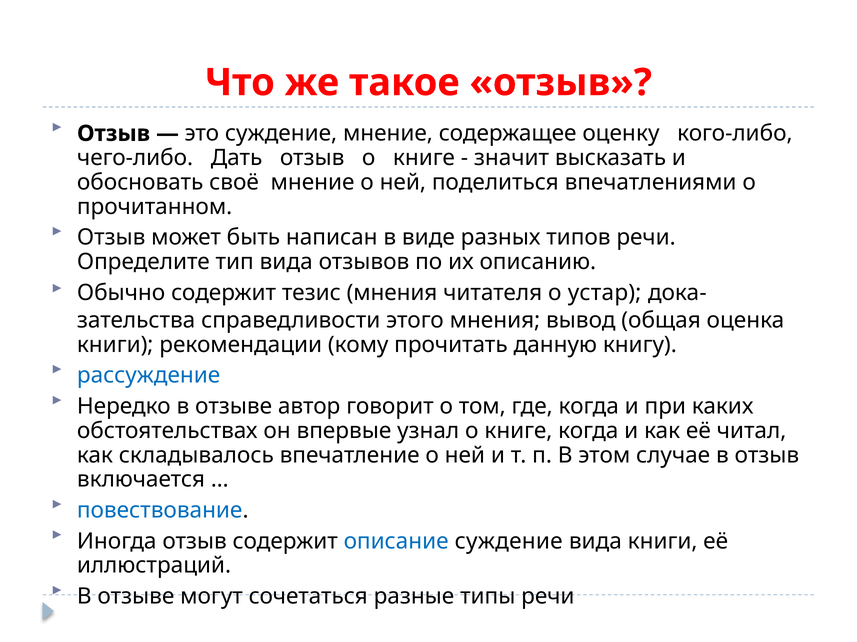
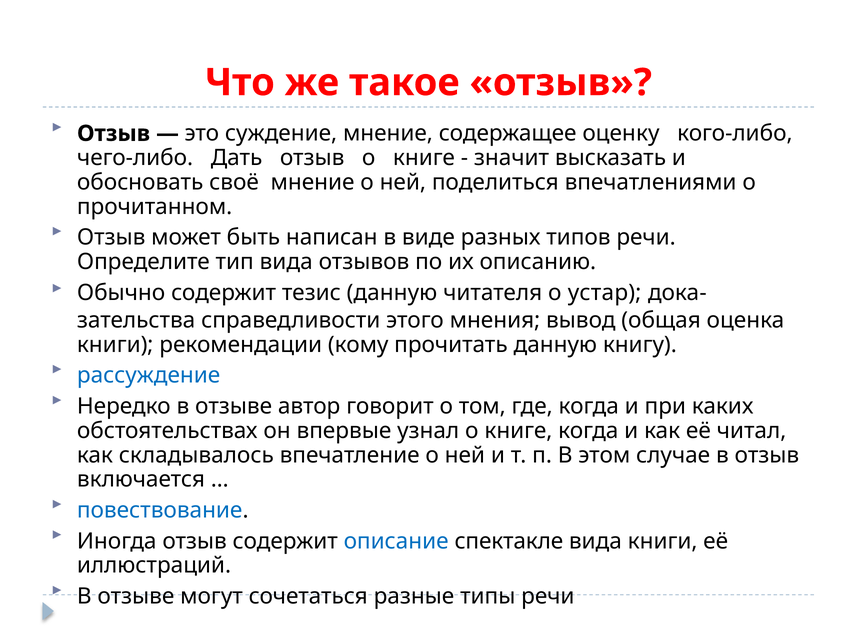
тезис мнения: мнения -> данную
описание суждение: суждение -> спектакле
